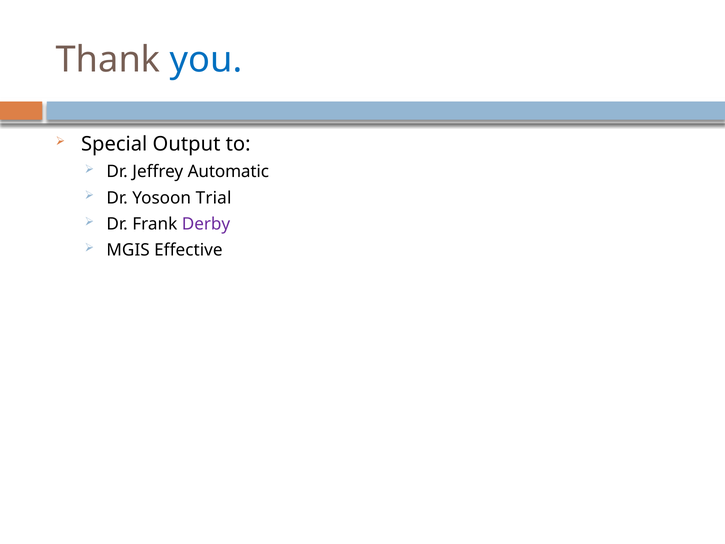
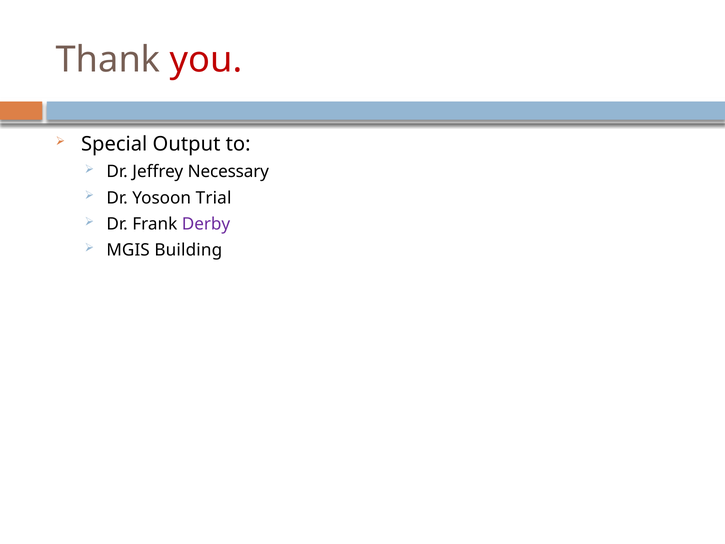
you colour: blue -> red
Automatic: Automatic -> Necessary
Effective: Effective -> Building
